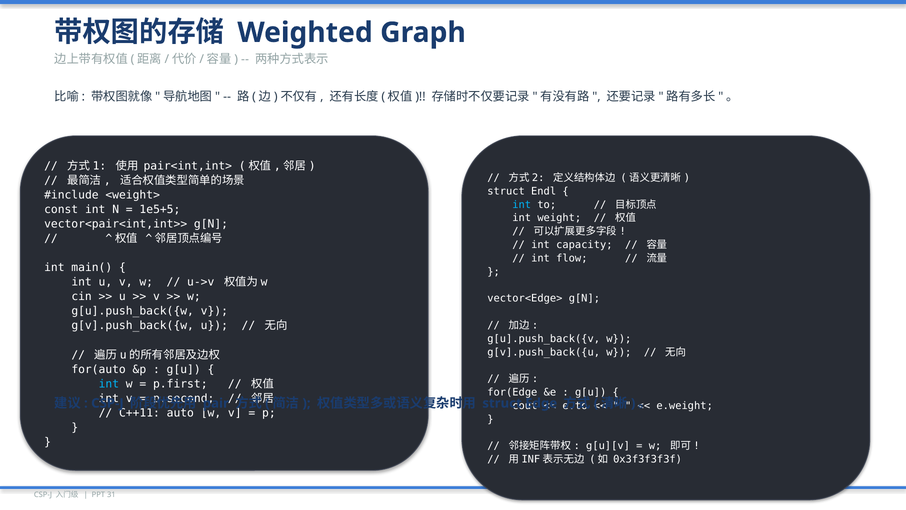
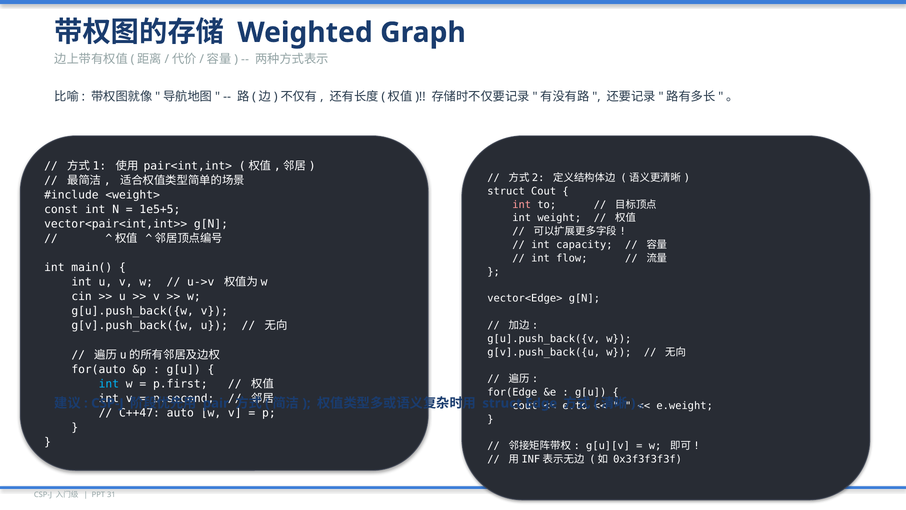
struct Endl: Endl -> Cout
int at (522, 204) colour: light blue -> pink
C++11: C++11 -> C++47
